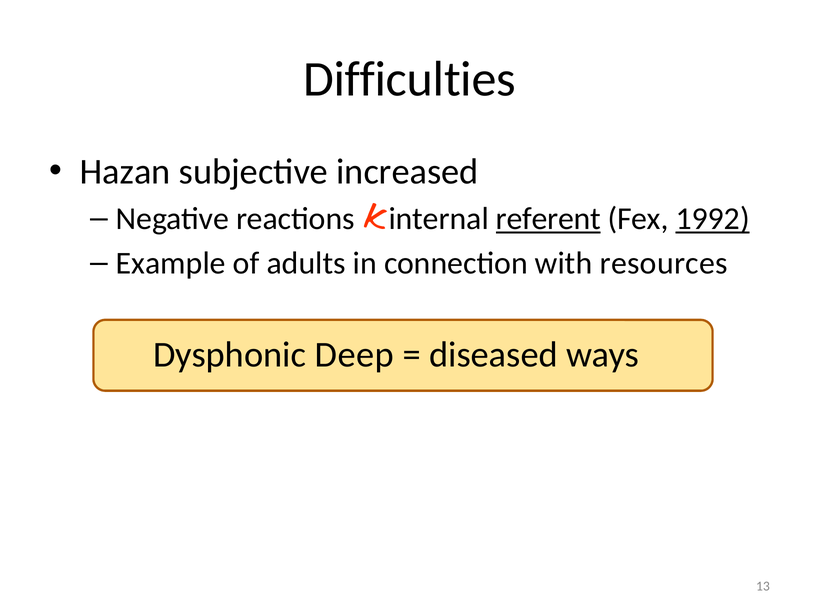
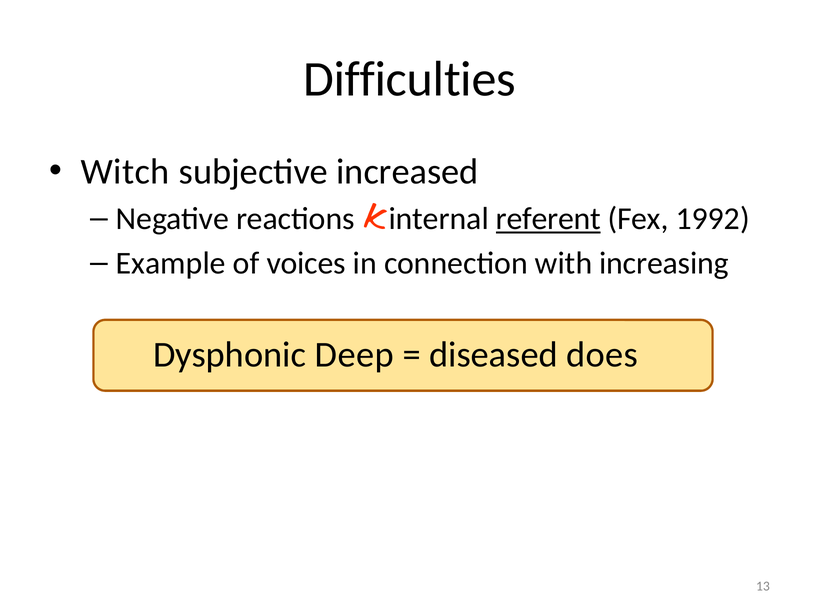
Hazan: Hazan -> Witch
1992 underline: present -> none
adults: adults -> voices
resources: resources -> increasing
ways: ways -> does
